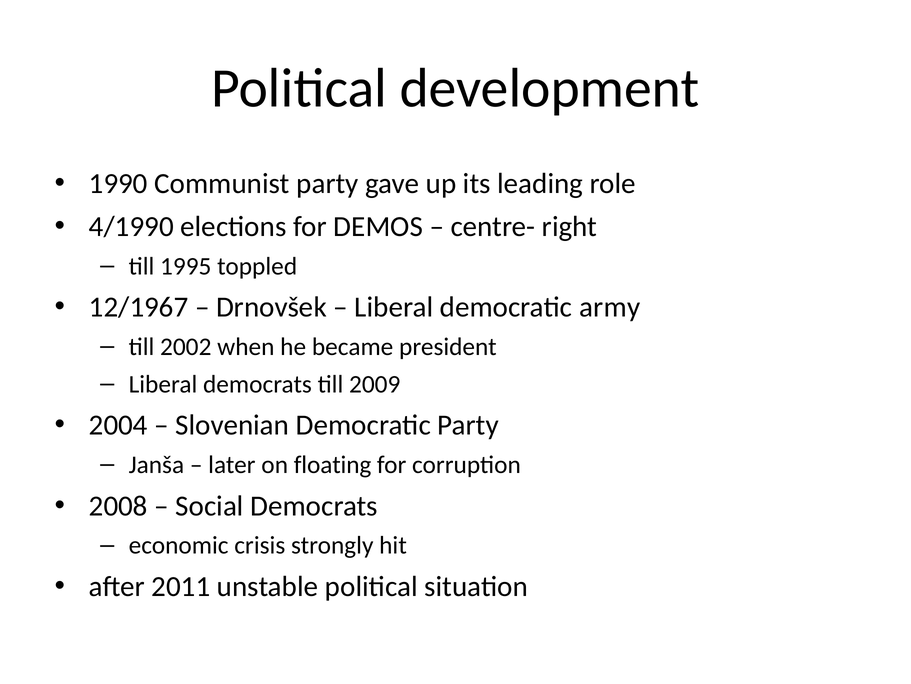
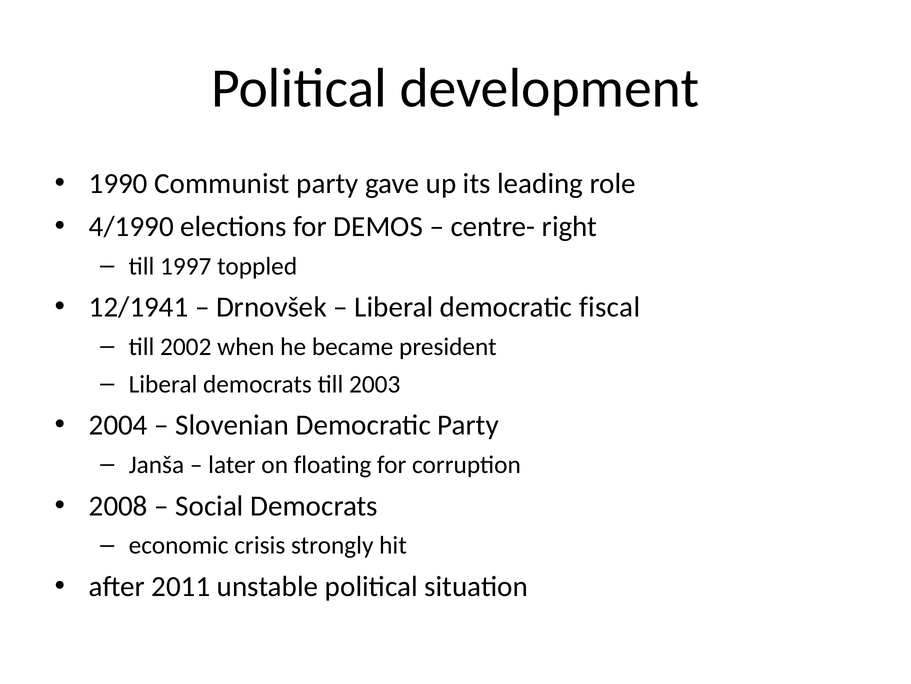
1995: 1995 -> 1997
12/1967: 12/1967 -> 12/1941
army: army -> fiscal
2009: 2009 -> 2003
